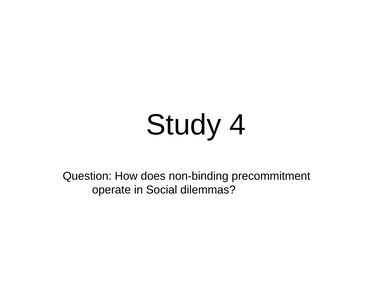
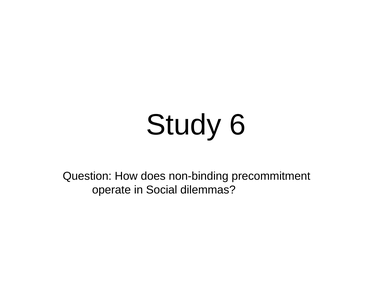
4: 4 -> 6
